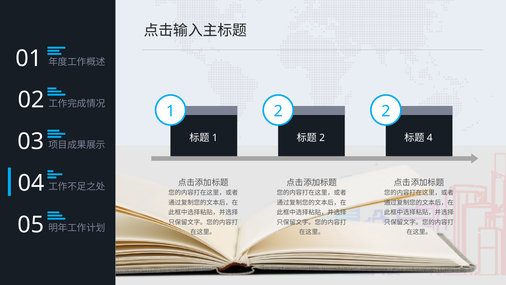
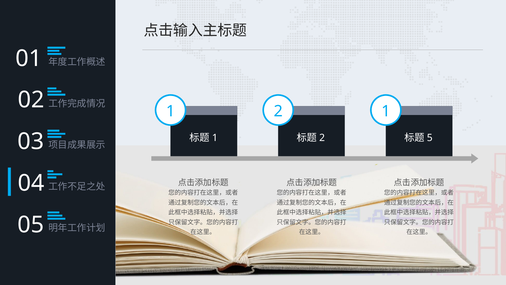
1 2: 2 -> 1
4: 4 -> 5
